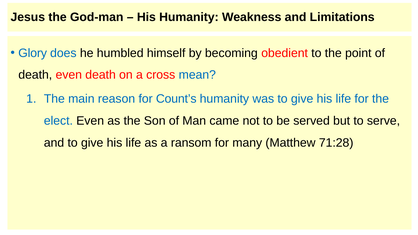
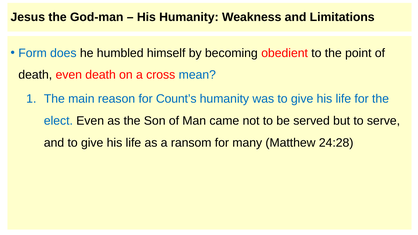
Glory: Glory -> Form
71:28: 71:28 -> 24:28
